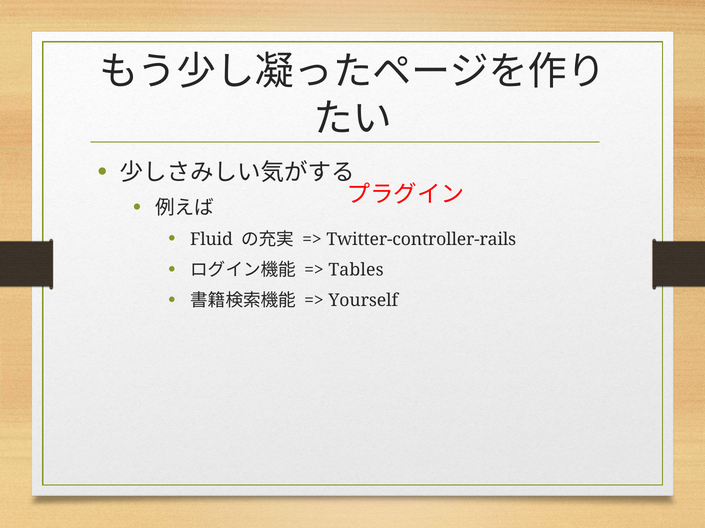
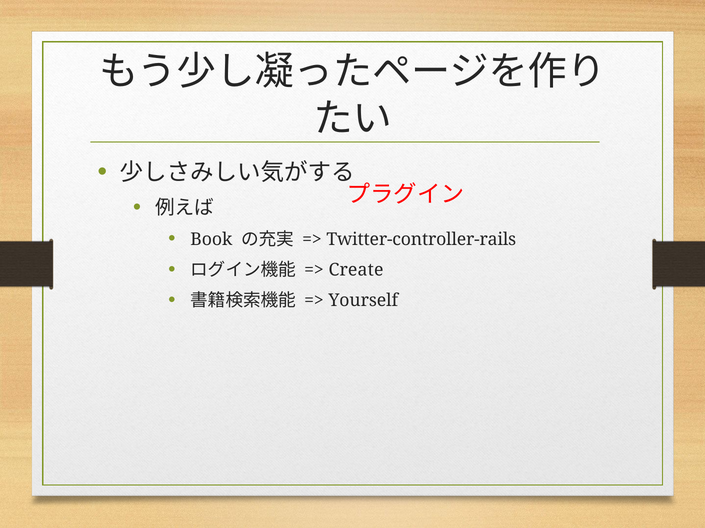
Fluid: Fluid -> Book
Tables: Tables -> Create
